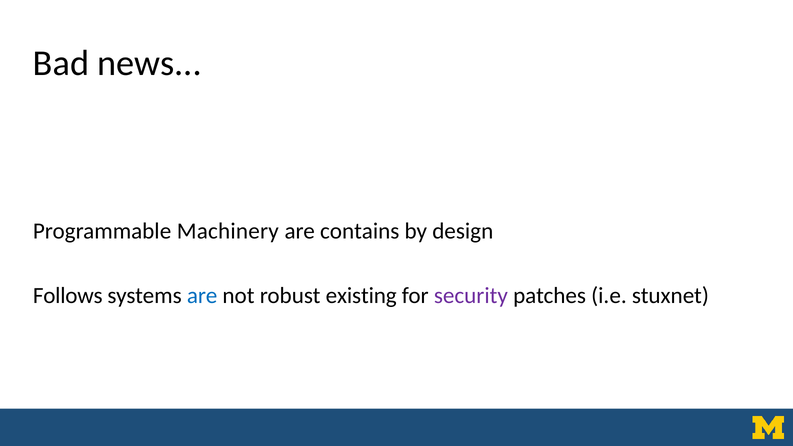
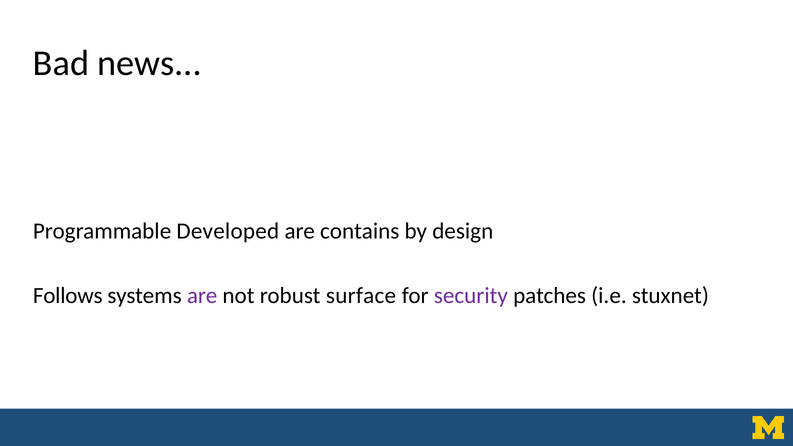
Machinery: Machinery -> Developed
are at (202, 296) colour: blue -> purple
existing: existing -> surface
